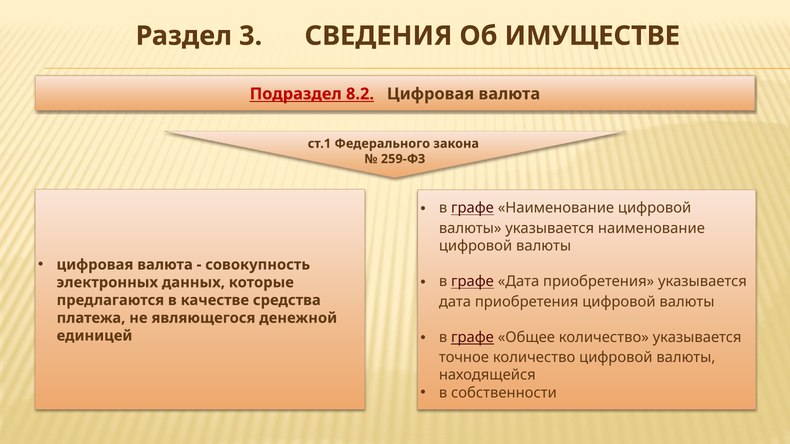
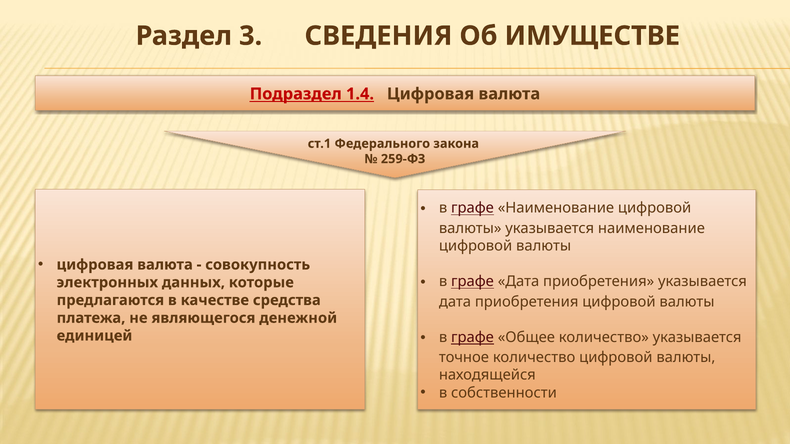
8.2: 8.2 -> 1.4
